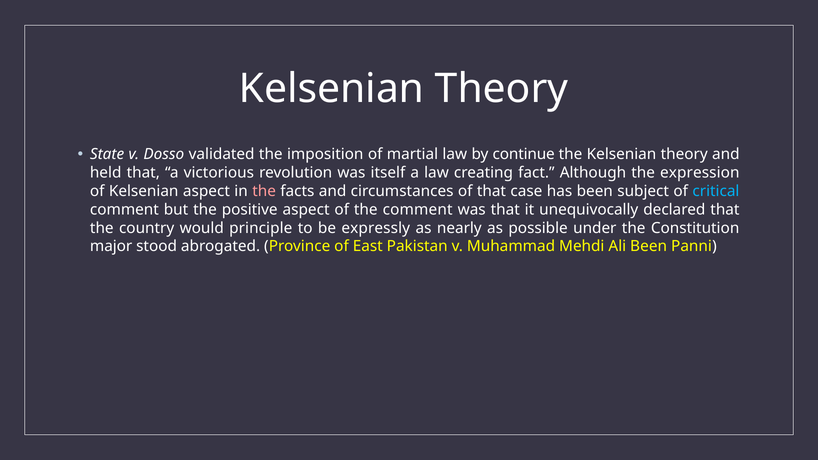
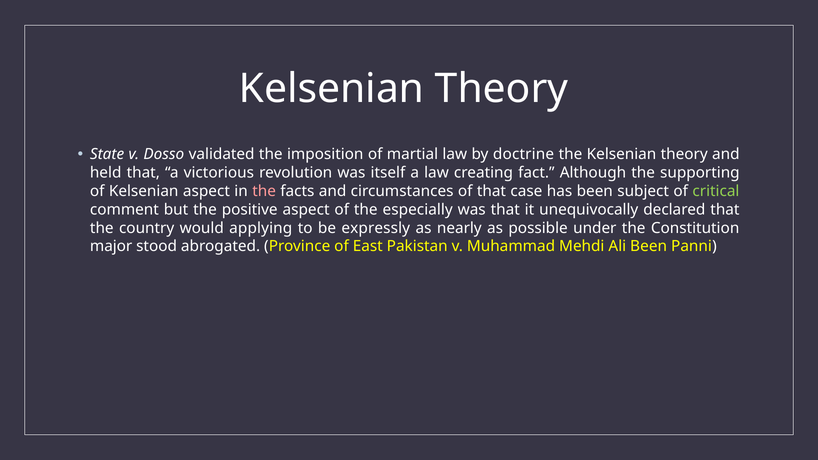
continue: continue -> doctrine
expression: expression -> supporting
critical colour: light blue -> light green
the comment: comment -> especially
principle: principle -> applying
